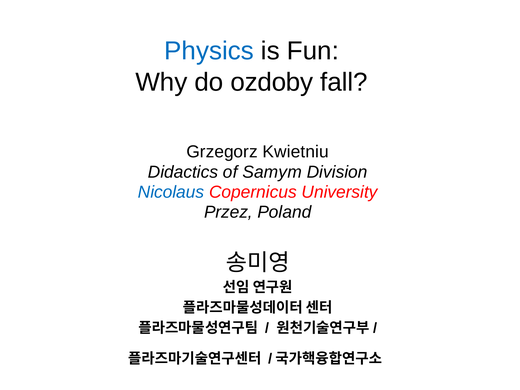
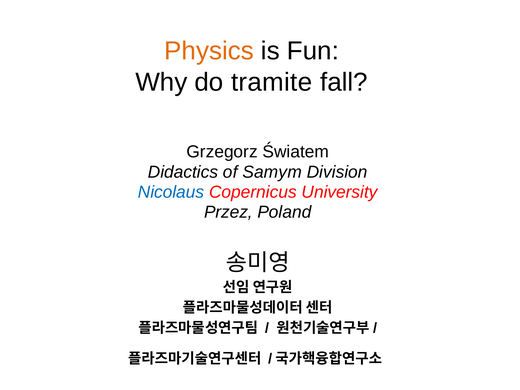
Physics colour: blue -> orange
ozdoby: ozdoby -> tramite
Kwietniu: Kwietniu -> Światem
